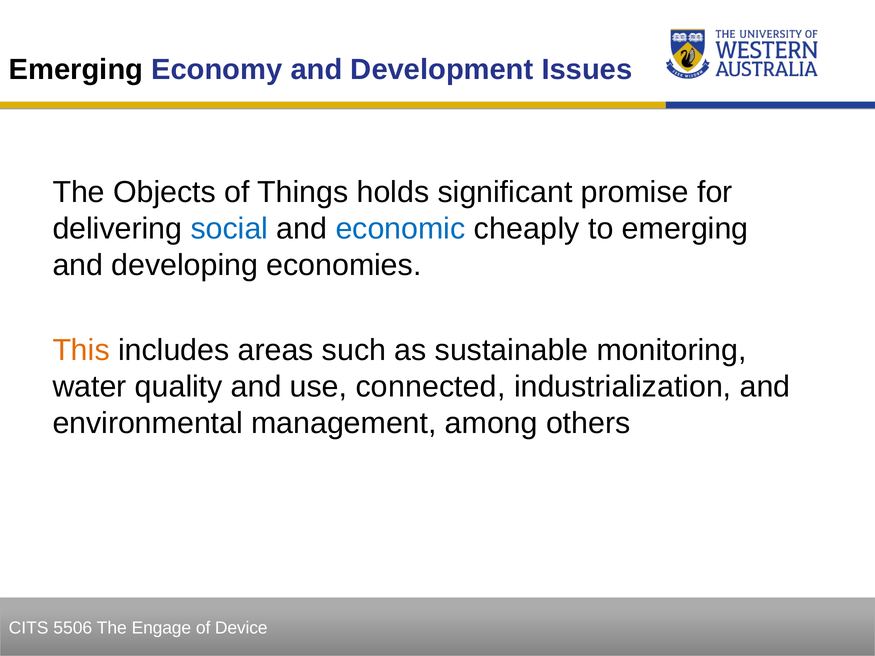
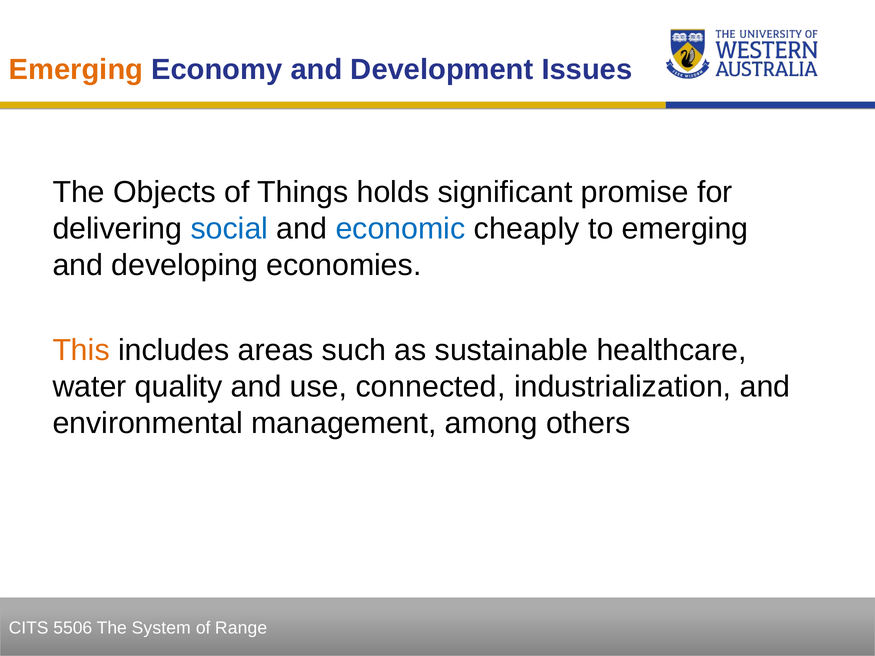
Emerging at (76, 70) colour: black -> orange
monitoring: monitoring -> healthcare
Engage: Engage -> System
Device: Device -> Range
